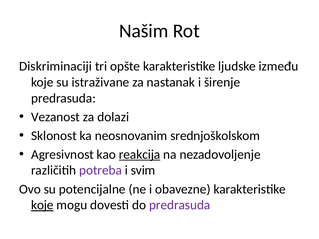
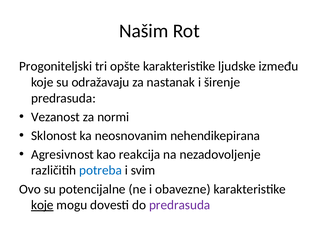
Diskriminaciji: Diskriminaciji -> Progoniteljski
istraživane: istraživane -> odražavaju
dolazi: dolazi -> normi
srednjoškolskom: srednjoškolskom -> nehendikepirana
reakcija underline: present -> none
potreba colour: purple -> blue
